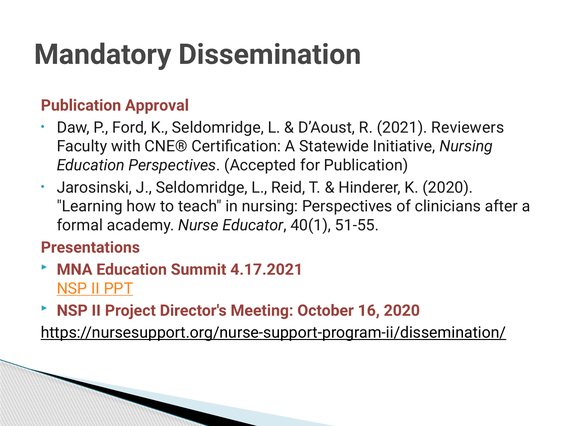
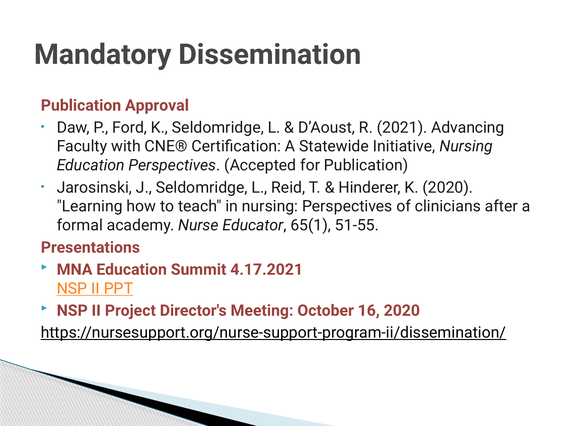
Reviewers: Reviewers -> Advancing
40(1: 40(1 -> 65(1
